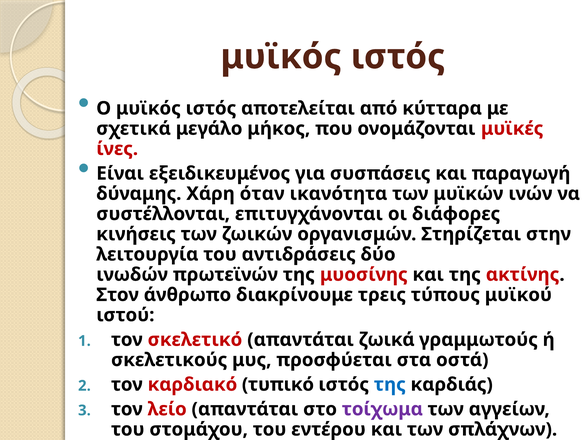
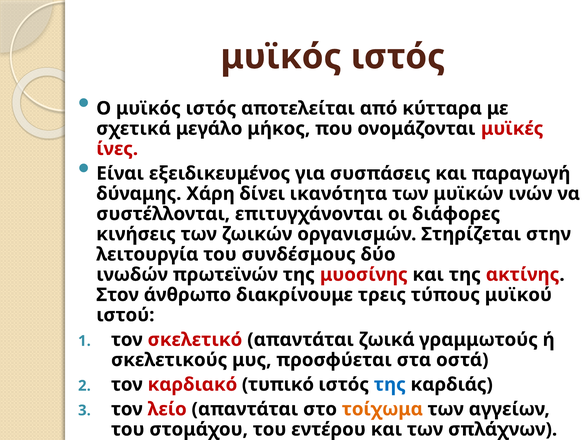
όταν: όταν -> δίνει
αντιδράσεις: αντιδράσεις -> συνδέσμους
τοίχωμα colour: purple -> orange
